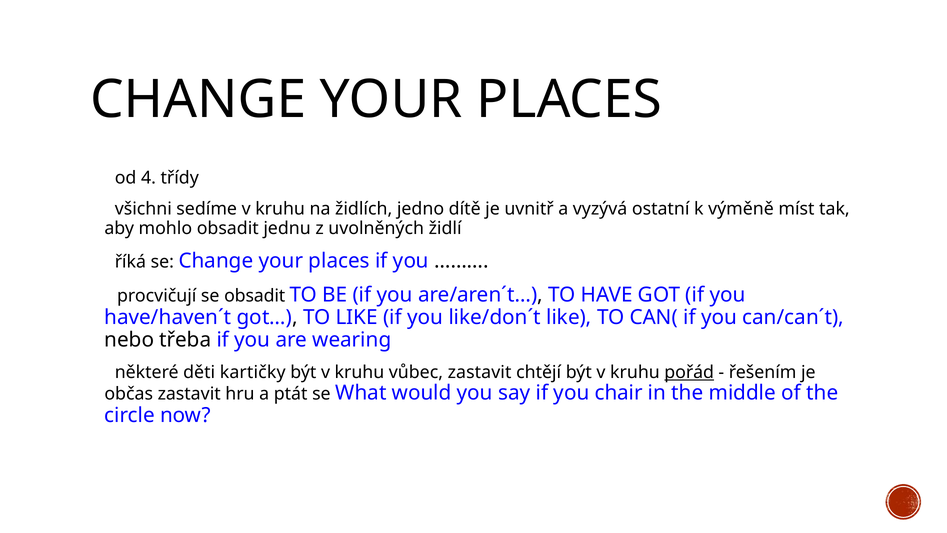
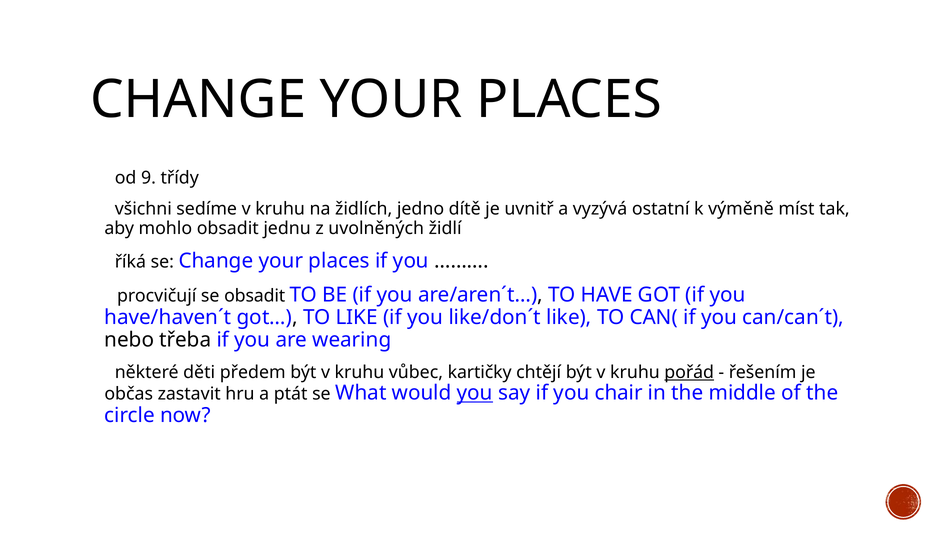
4: 4 -> 9
kartičky: kartičky -> předem
vůbec zastavit: zastavit -> kartičky
you at (475, 393) underline: none -> present
